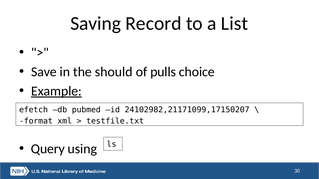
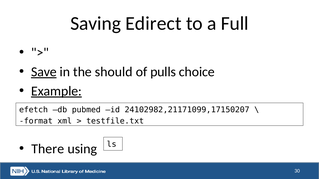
Record: Record -> Edirect
List: List -> Full
Save underline: none -> present
Query: Query -> There
